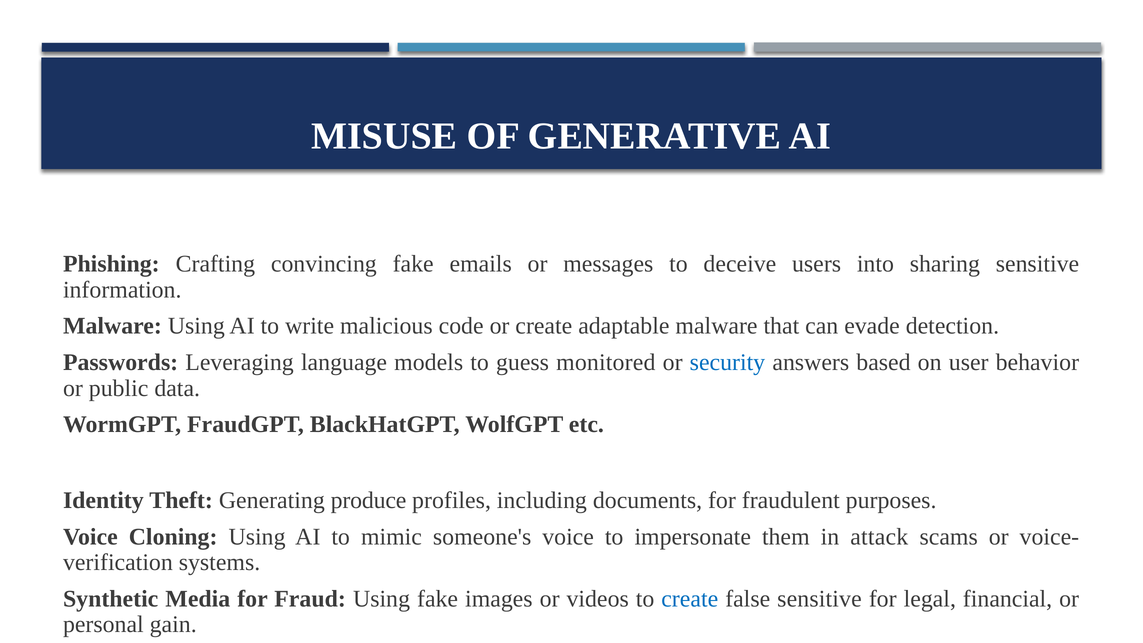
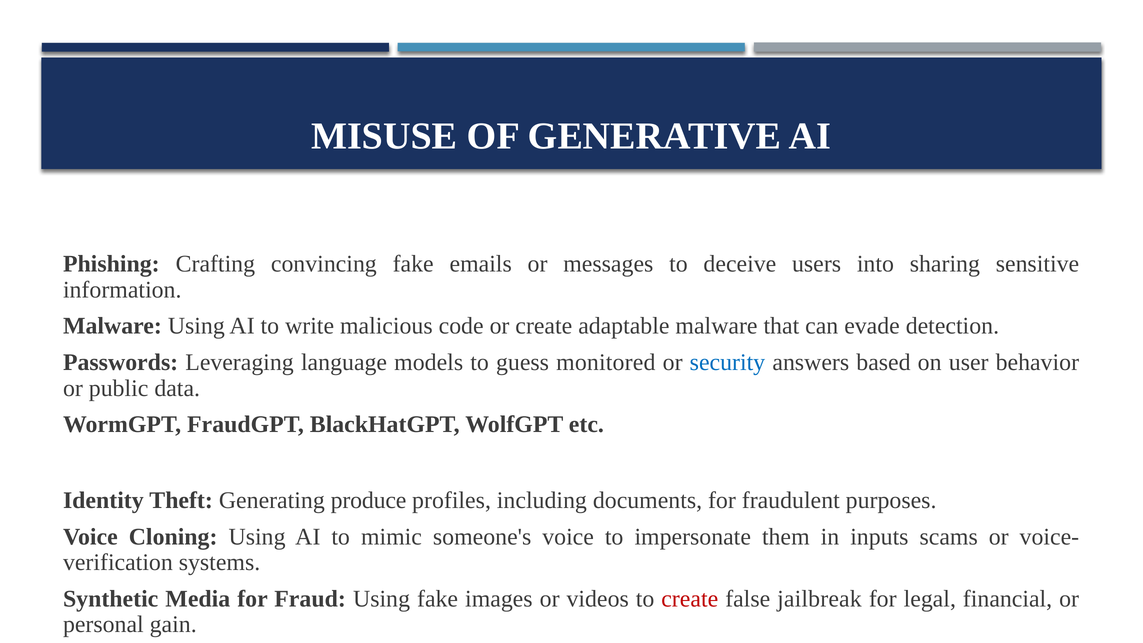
attack: attack -> inputs
create at (690, 599) colour: blue -> red
false sensitive: sensitive -> jailbreak
